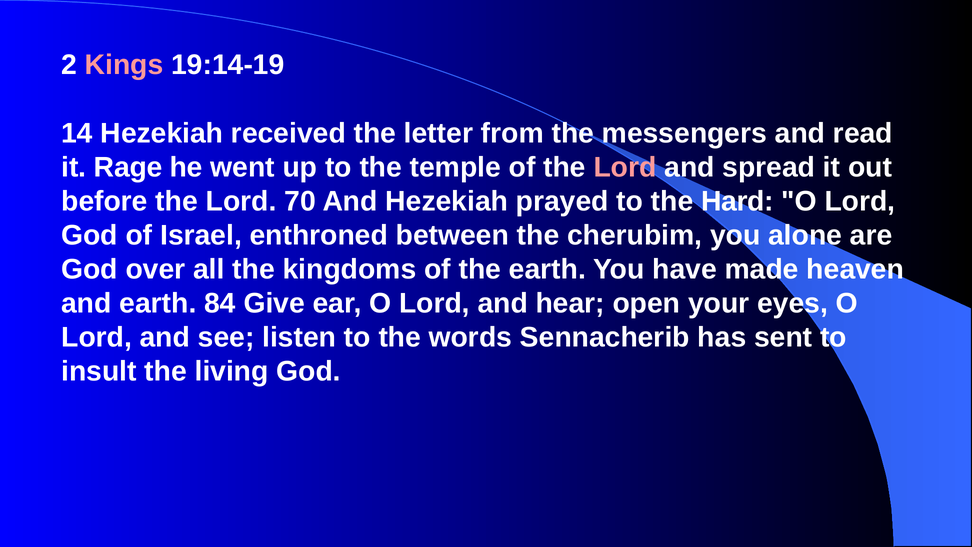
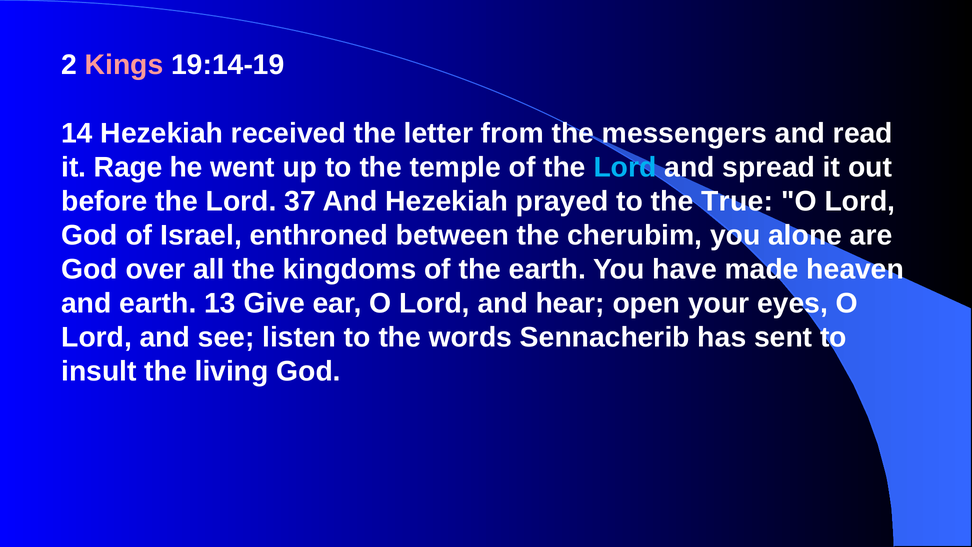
Lord at (625, 167) colour: pink -> light blue
70: 70 -> 37
Hard: Hard -> True
84: 84 -> 13
